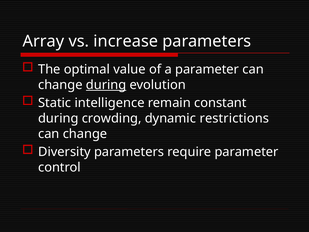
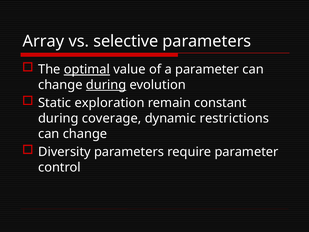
increase: increase -> selective
optimal underline: none -> present
intelligence: intelligence -> exploration
crowding: crowding -> coverage
